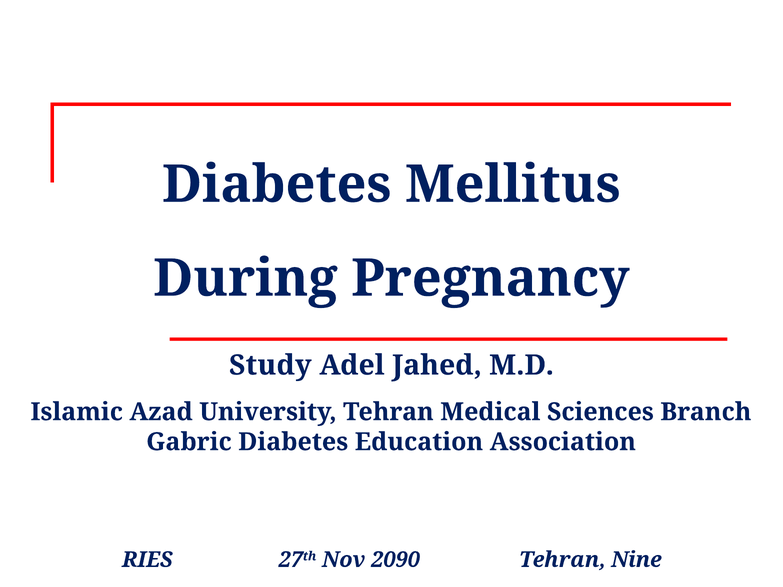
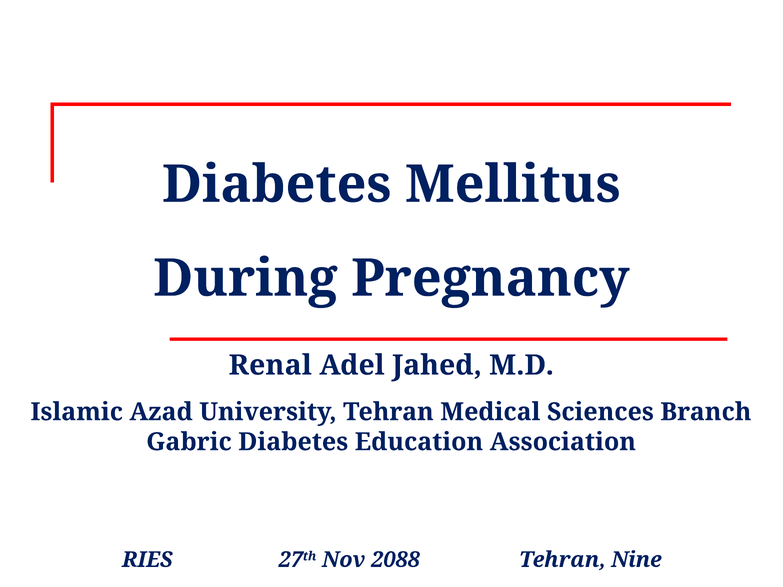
Study: Study -> Renal
2090: 2090 -> 2088
